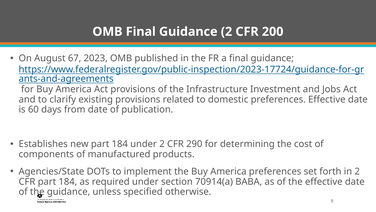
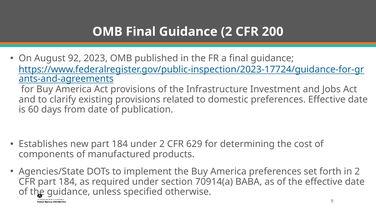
67: 67 -> 92
290: 290 -> 629
